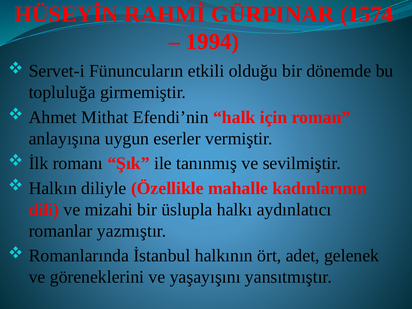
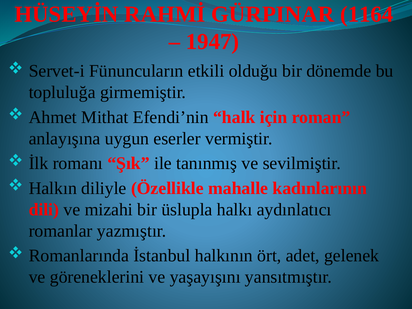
1574: 1574 -> 1164
1994: 1994 -> 1947
